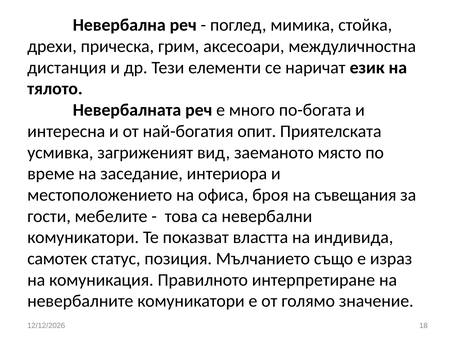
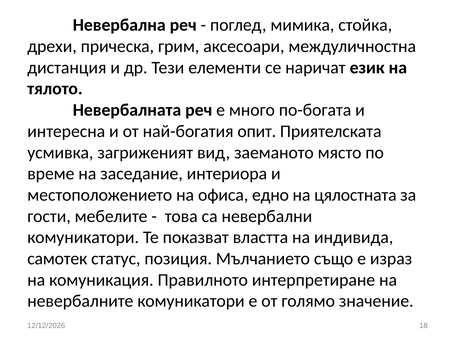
броя: броя -> едно
съвещания: съвещания -> цялостната
